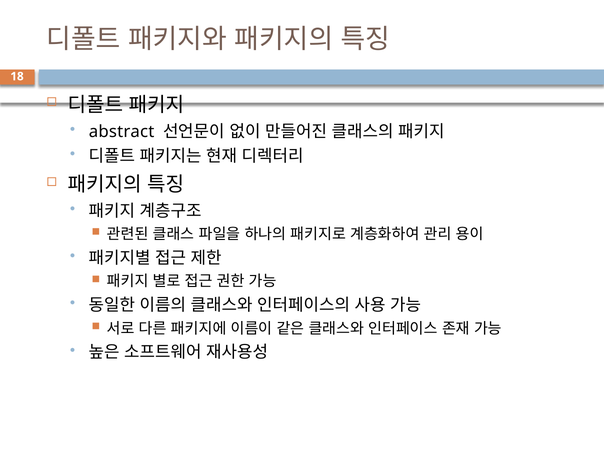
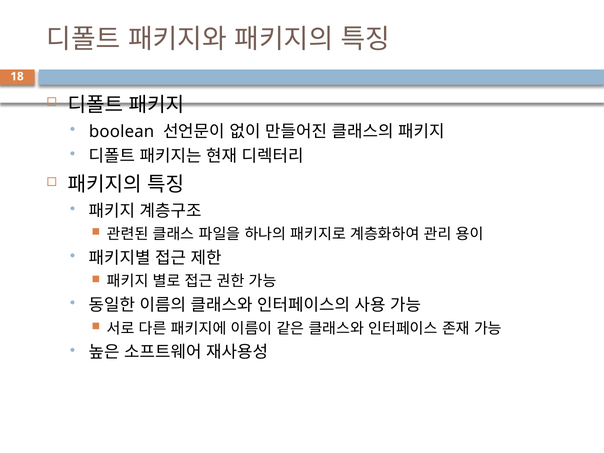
abstract: abstract -> boolean
